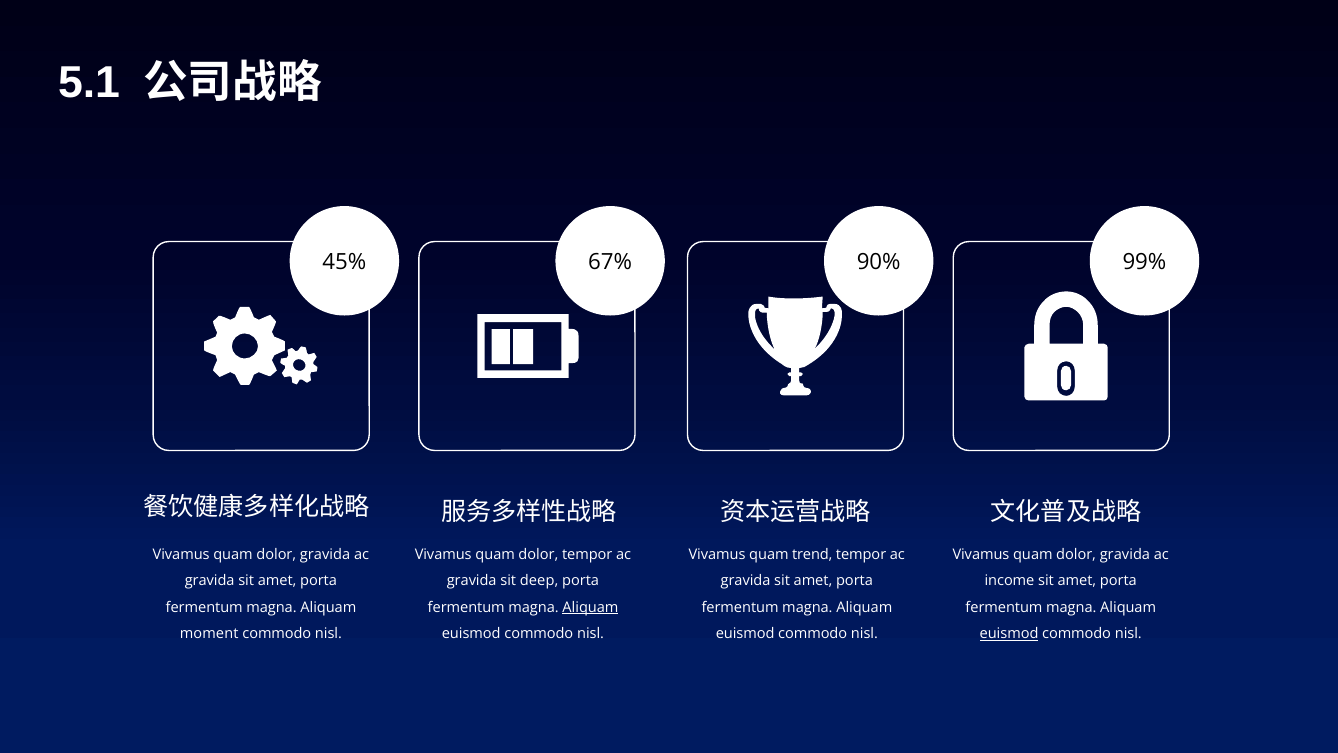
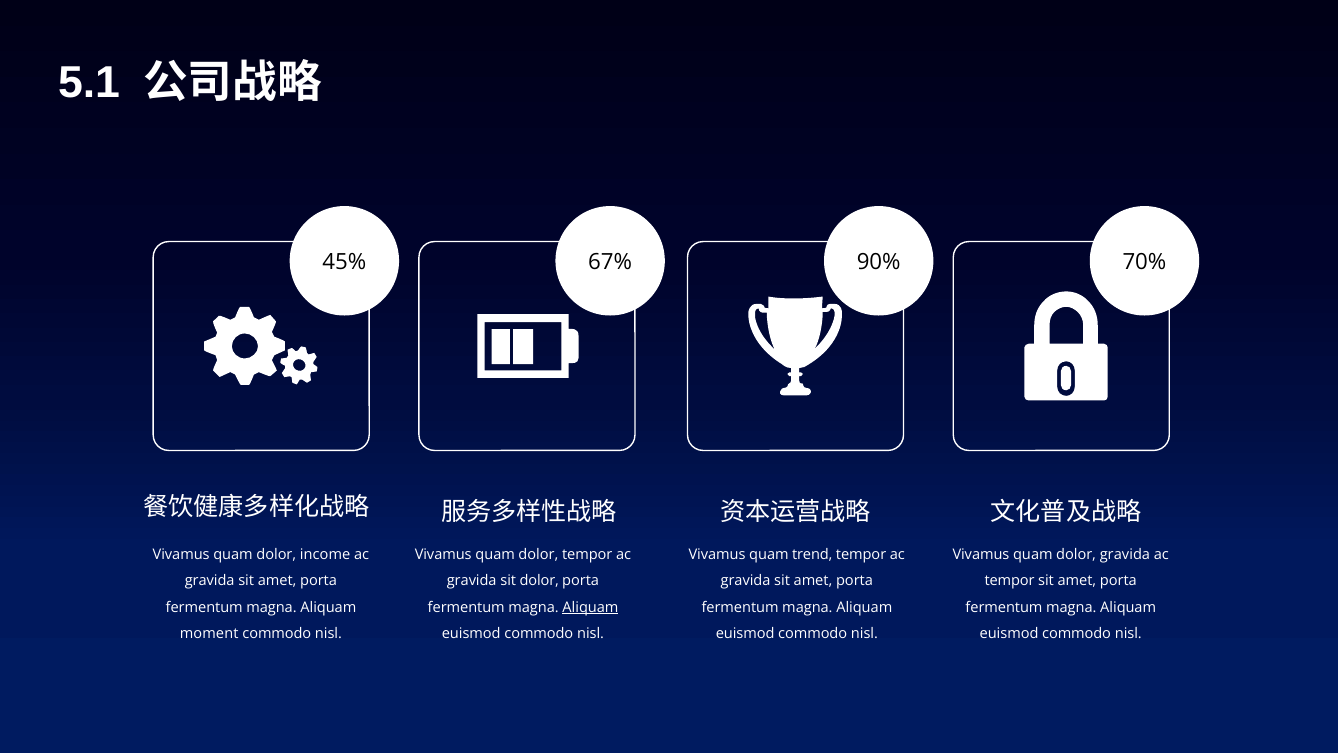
99%: 99% -> 70%
gravida at (325, 554): gravida -> income
sit deep: deep -> dolor
income at (1009, 581): income -> tempor
euismod at (1009, 633) underline: present -> none
